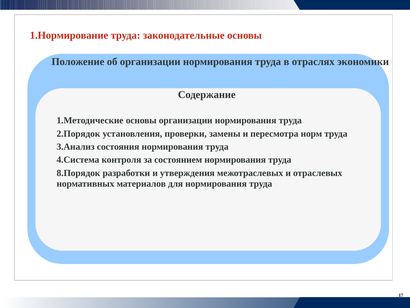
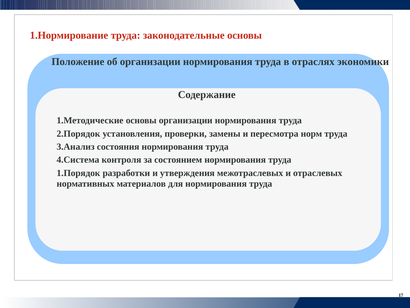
8.Порядок: 8.Порядок -> 1.Порядок
